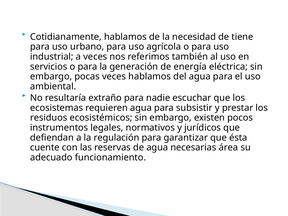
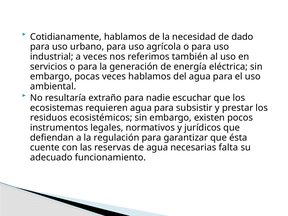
tiene: tiene -> dado
área: área -> falta
